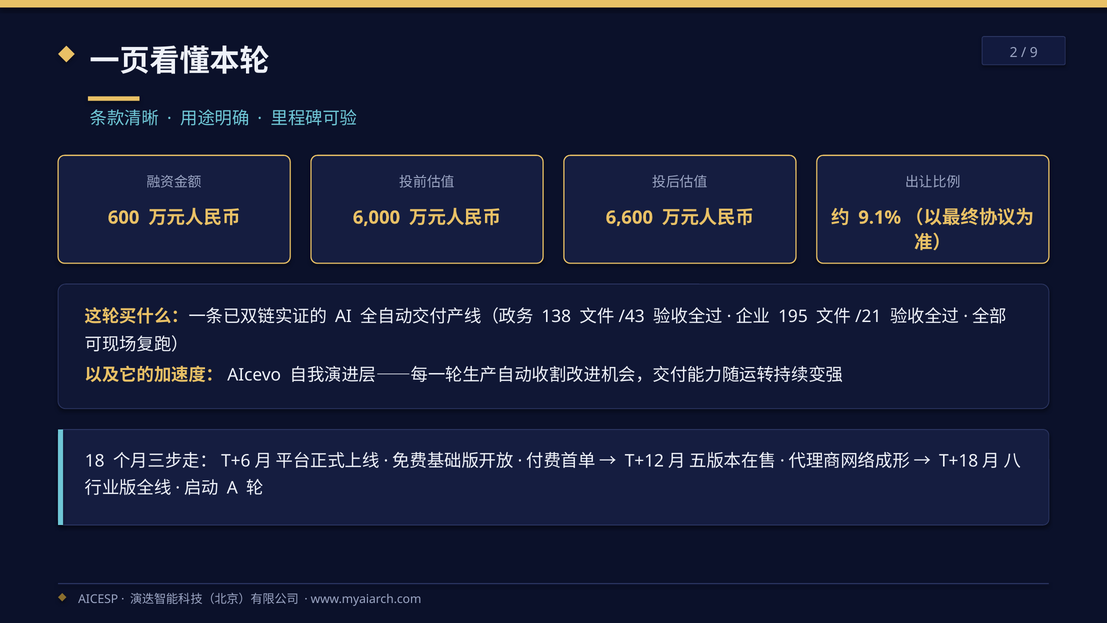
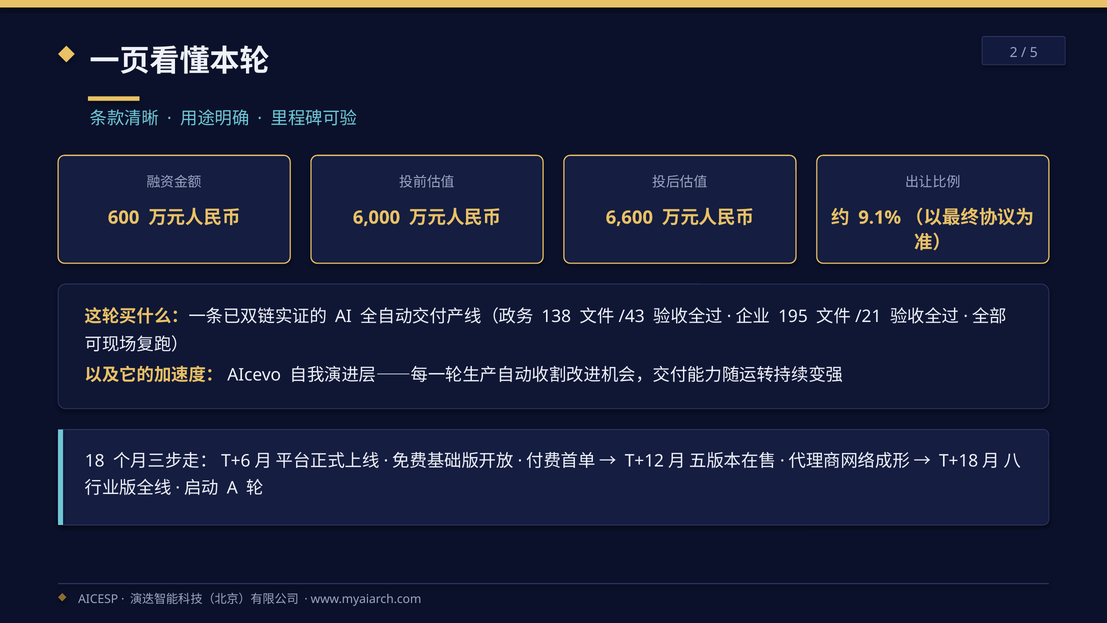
9: 9 -> 5
